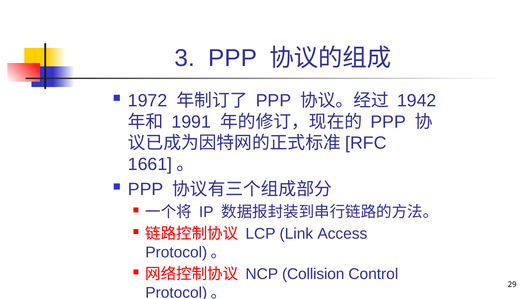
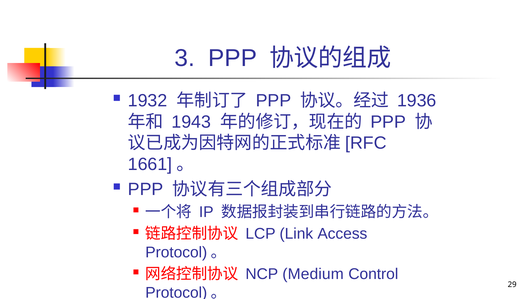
1972: 1972 -> 1932
1942: 1942 -> 1936
1991: 1991 -> 1943
Collision: Collision -> Medium
